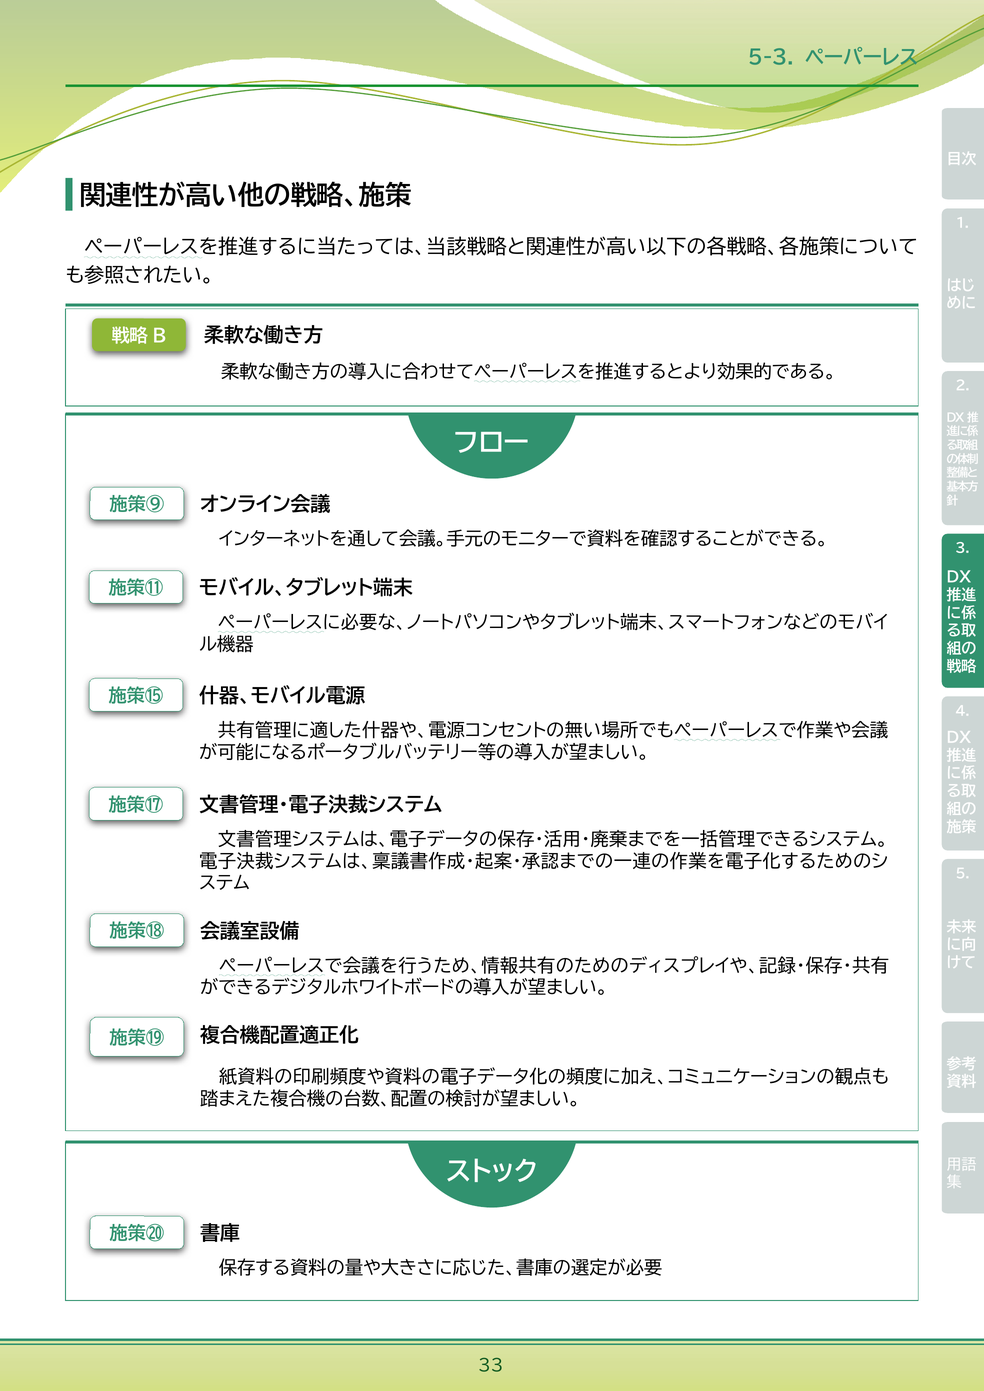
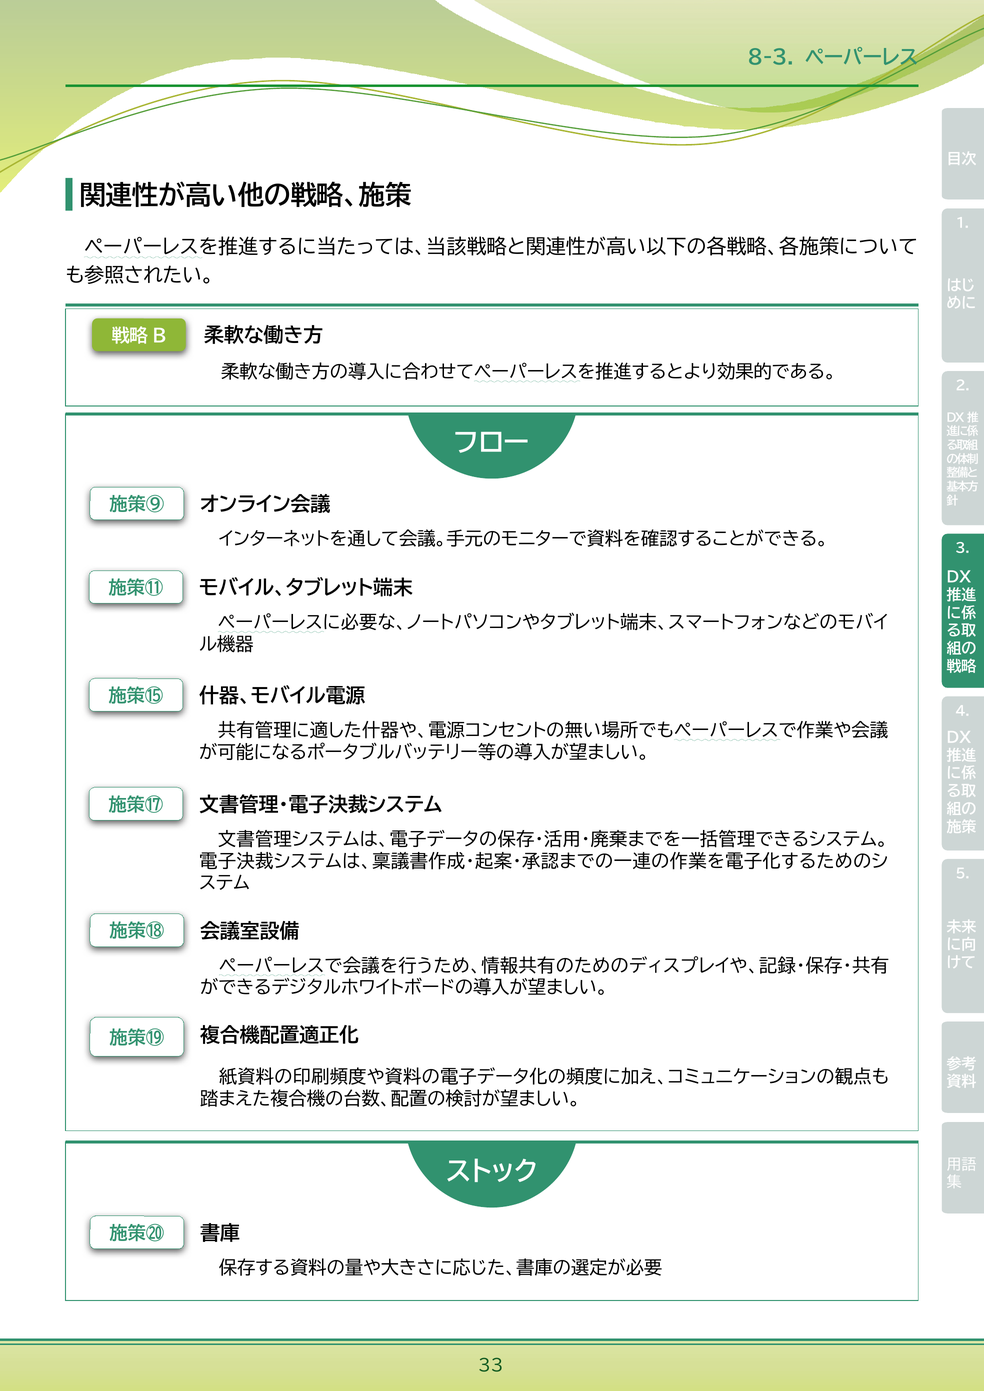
5-3: 5-3 -> 8-3
